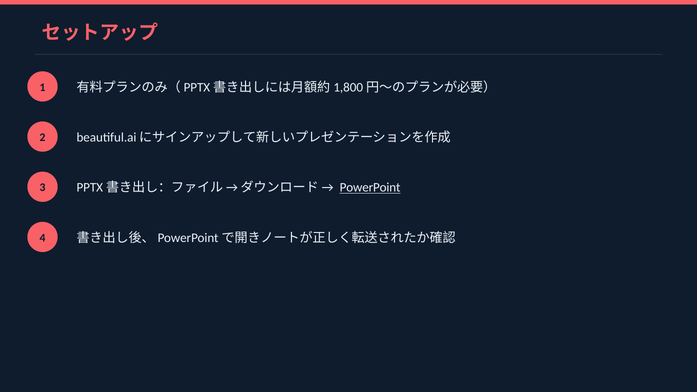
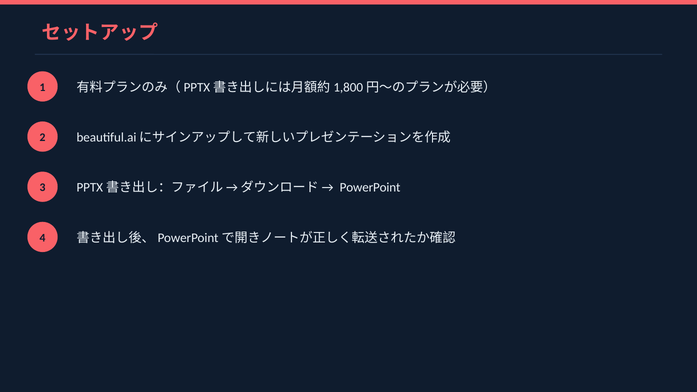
PowerPoint underline: present -> none
